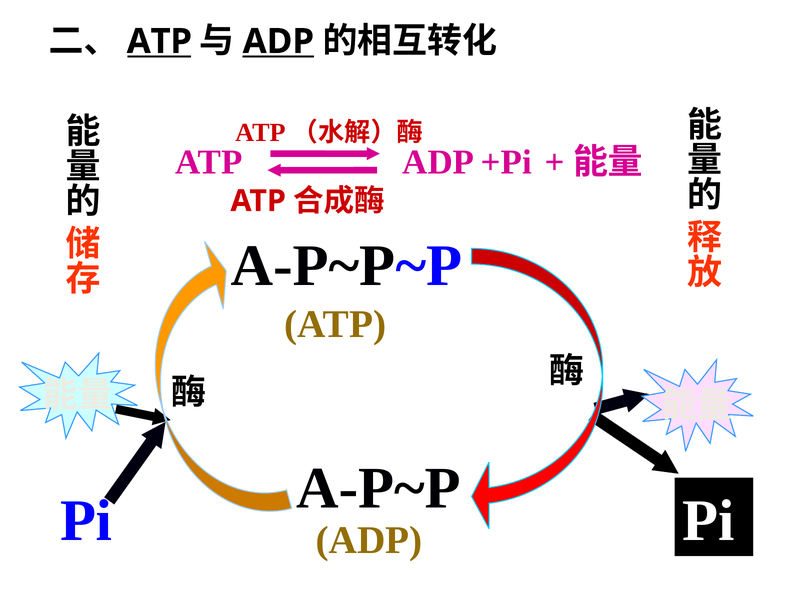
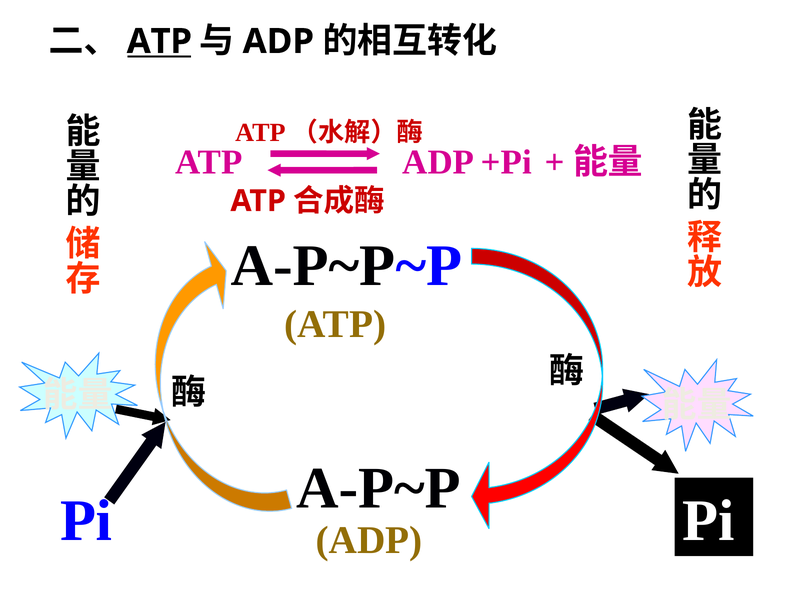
ADP at (278, 42) underline: present -> none
